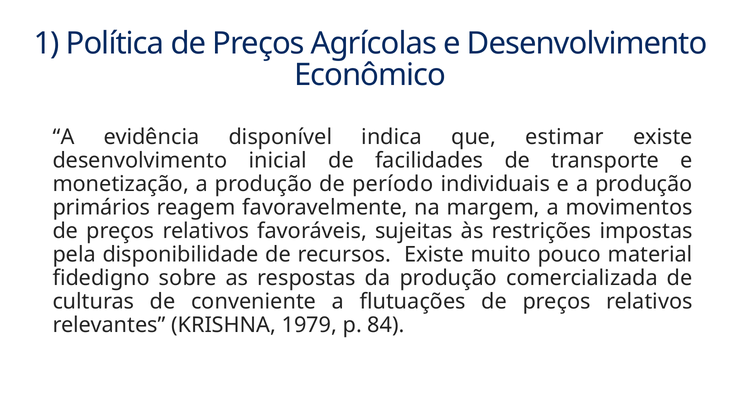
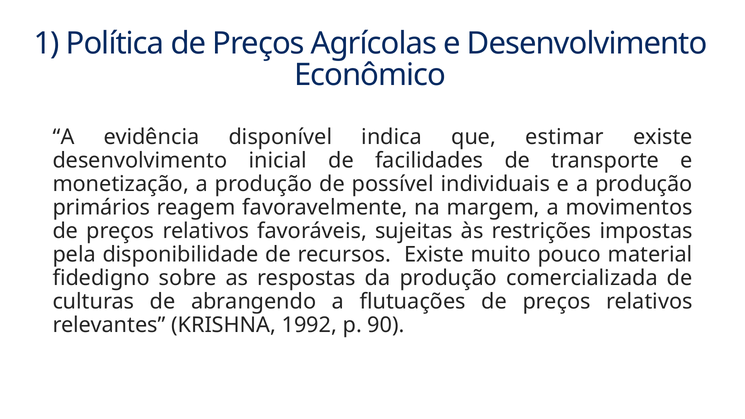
período: período -> possível
conveniente: conveniente -> abrangendo
1979: 1979 -> 1992
84: 84 -> 90
